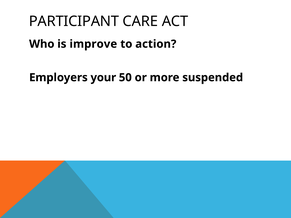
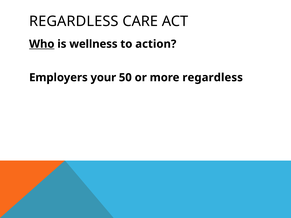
PARTICIPANT at (74, 21): PARTICIPANT -> REGARDLESS
Who underline: none -> present
improve: improve -> wellness
more suspended: suspended -> regardless
